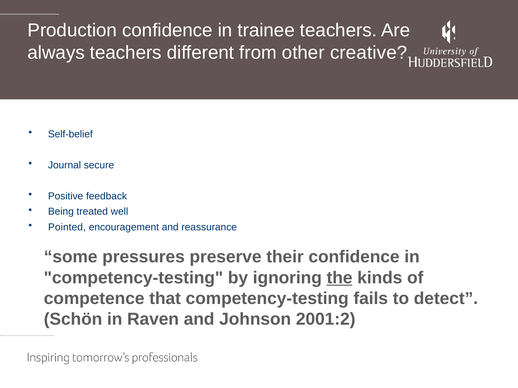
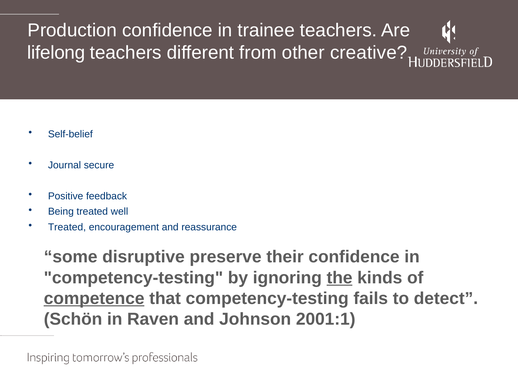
always: always -> lifelong
Pointed at (67, 227): Pointed -> Treated
pressures: pressures -> disruptive
competence underline: none -> present
2001:2: 2001:2 -> 2001:1
